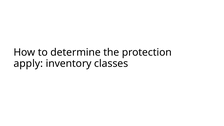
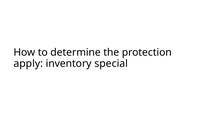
classes: classes -> special
